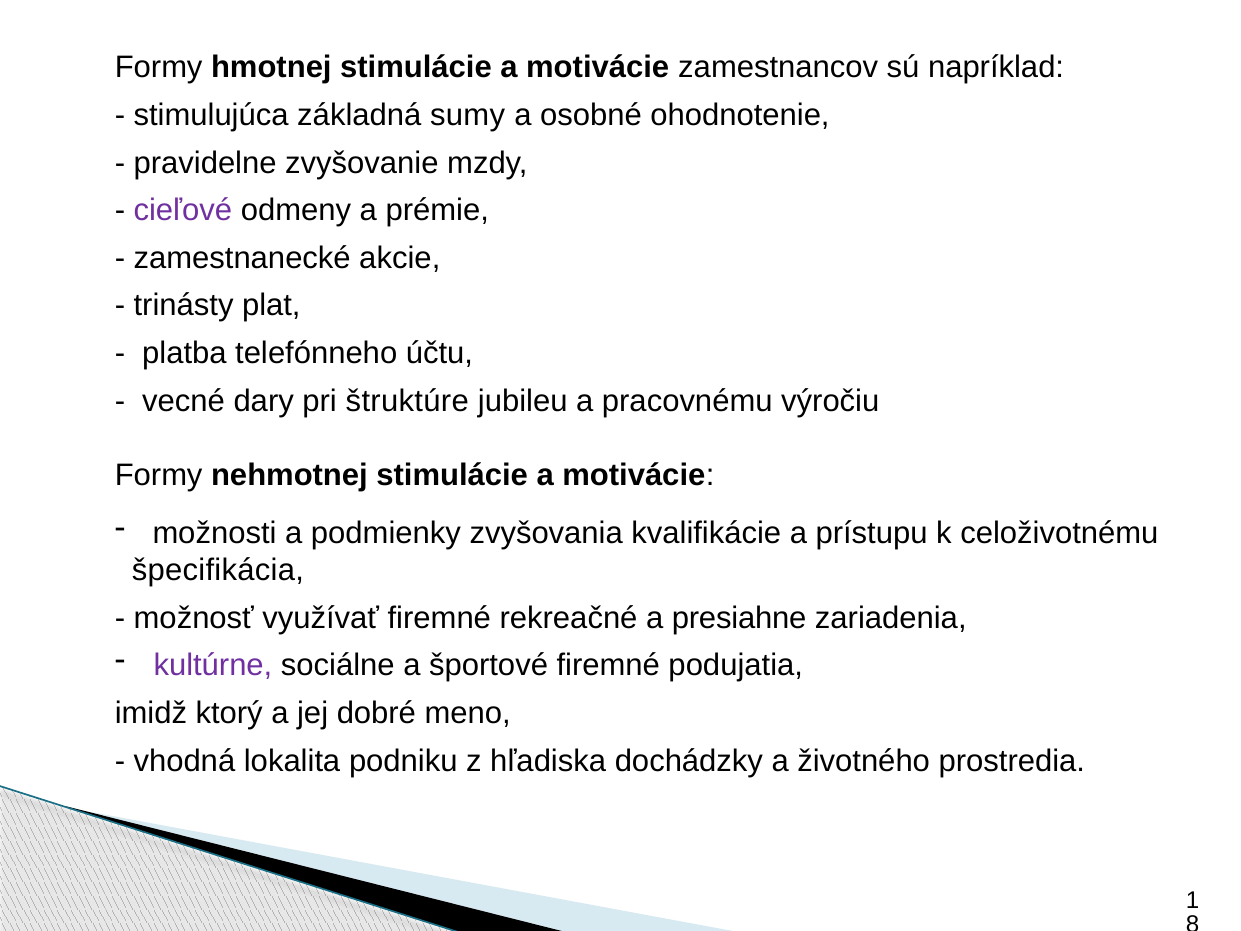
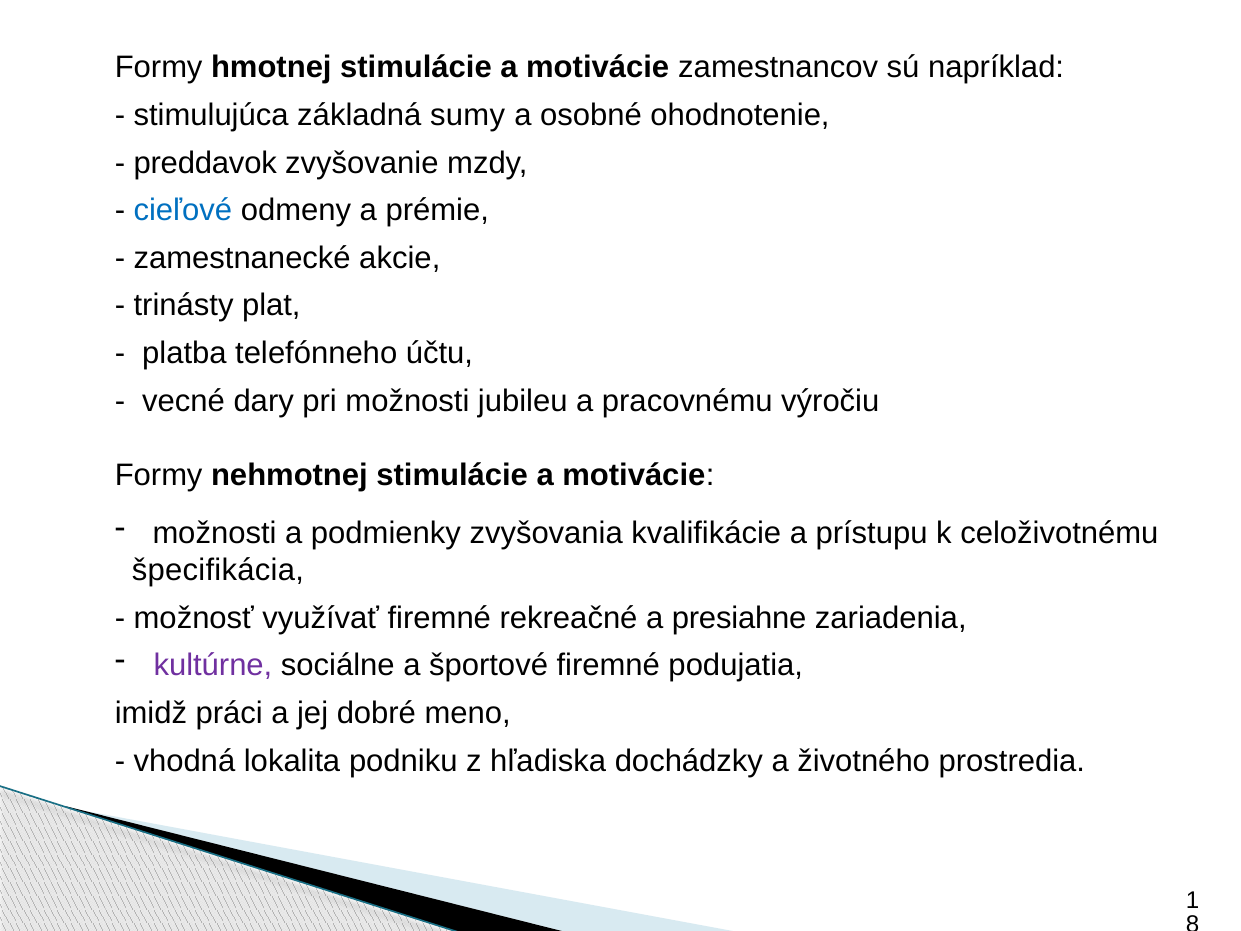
pravidelne: pravidelne -> preddavok
cieľové colour: purple -> blue
pri štruktúre: štruktúre -> možnosti
ktorý: ktorý -> práci
